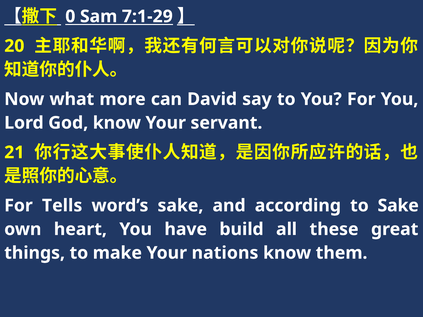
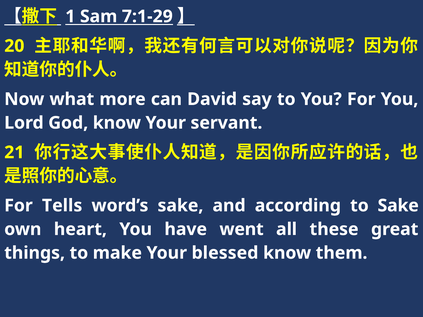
0: 0 -> 1
build: build -> went
nations: nations -> blessed
